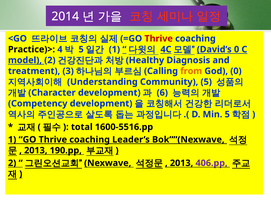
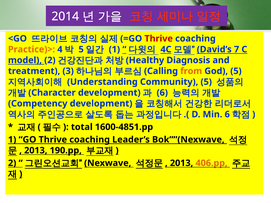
Practice)> colour: black -> orange
0 at (237, 49): 0 -> 7
God 0: 0 -> 5
Min 5: 5 -> 6
1600-5516.pp: 1600-5516.pp -> 1600-4851.pp
406.pp colour: purple -> orange
